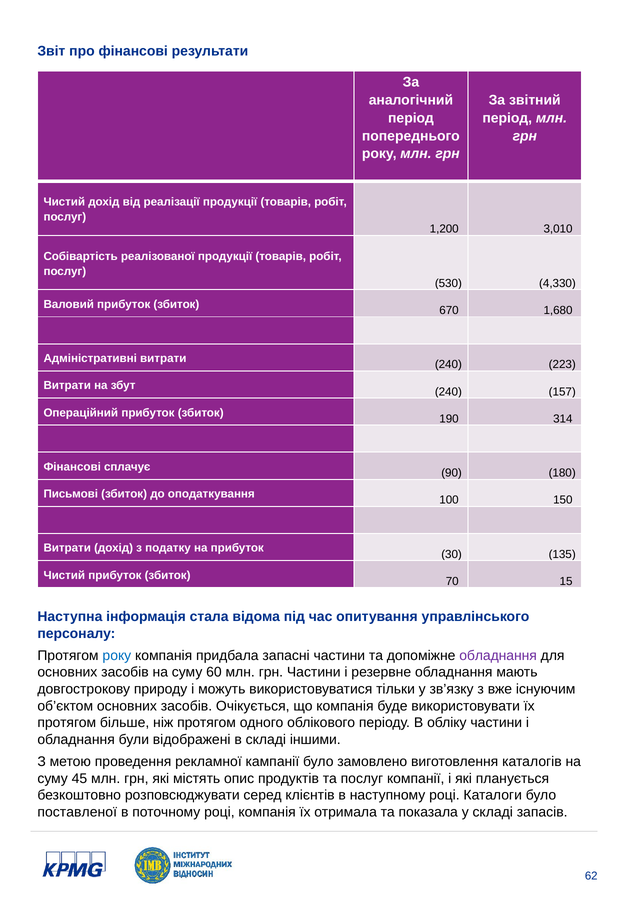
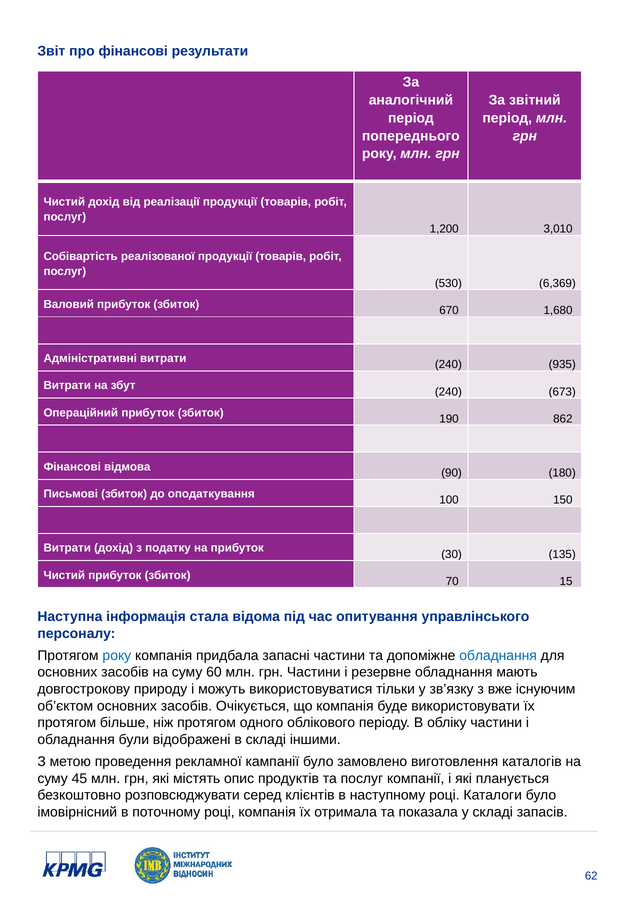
4,330: 4,330 -> 6,369
223: 223 -> 935
157: 157 -> 673
314: 314 -> 862
сплачує: сплачує -> відмова
обладнання at (498, 655) colour: purple -> blue
поставленої: поставленої -> імовірнісний
